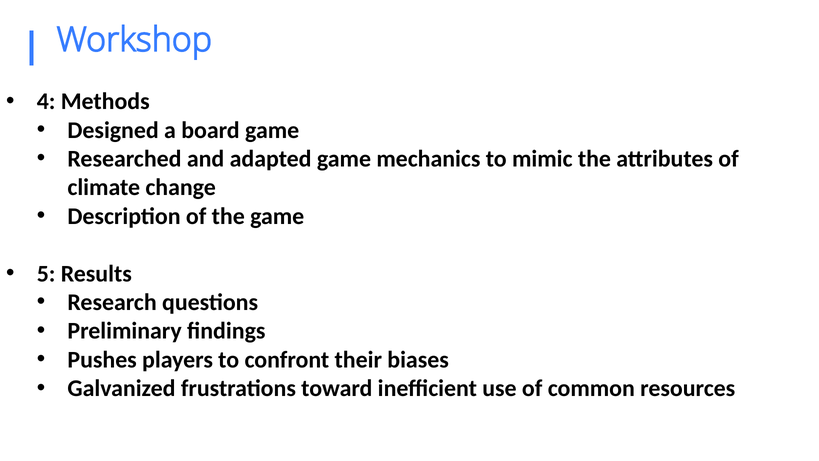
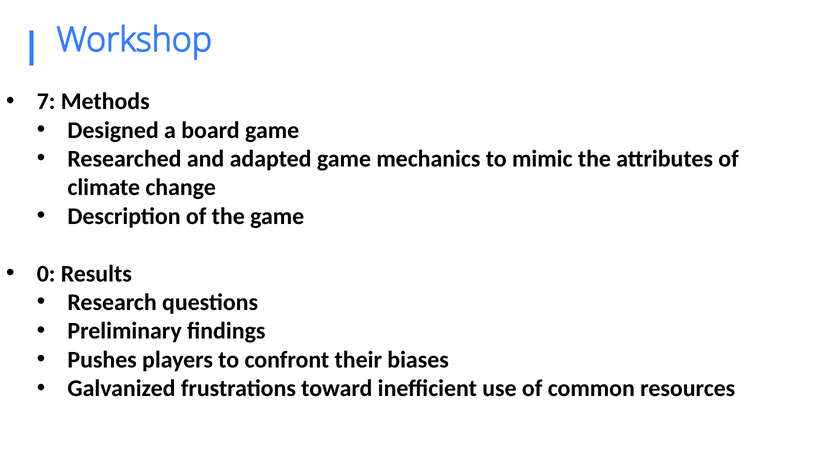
4: 4 -> 7
5: 5 -> 0
